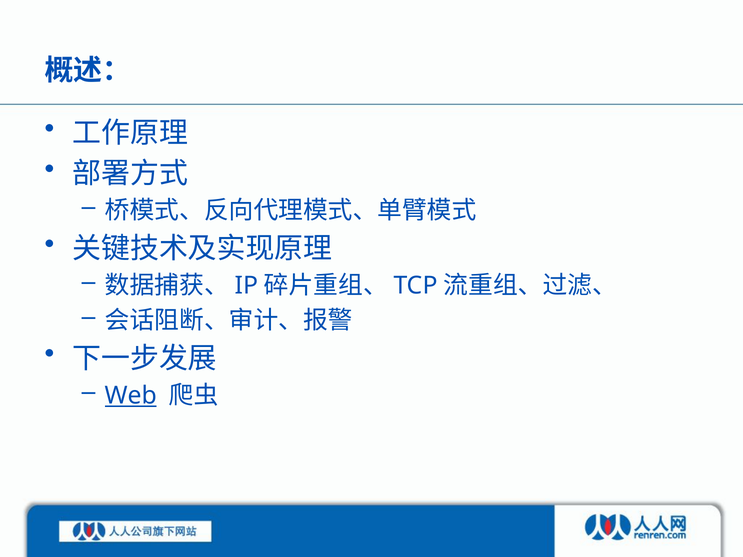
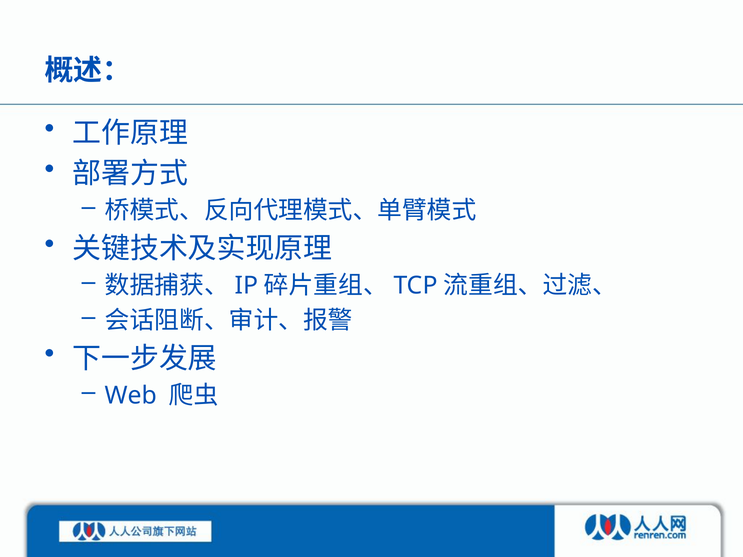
Web underline: present -> none
